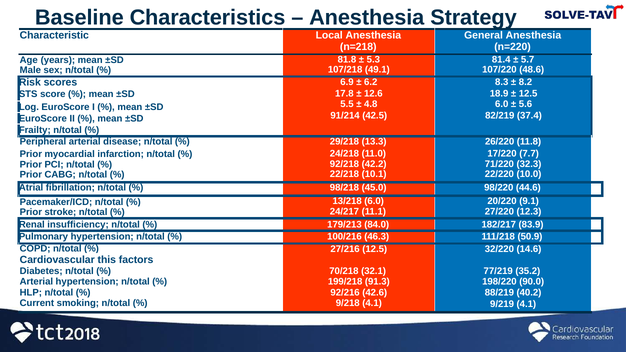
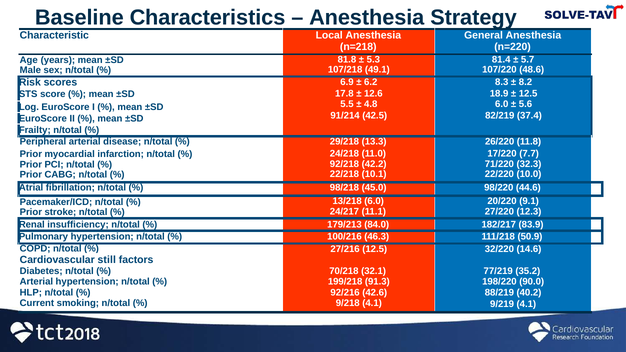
this: this -> still
